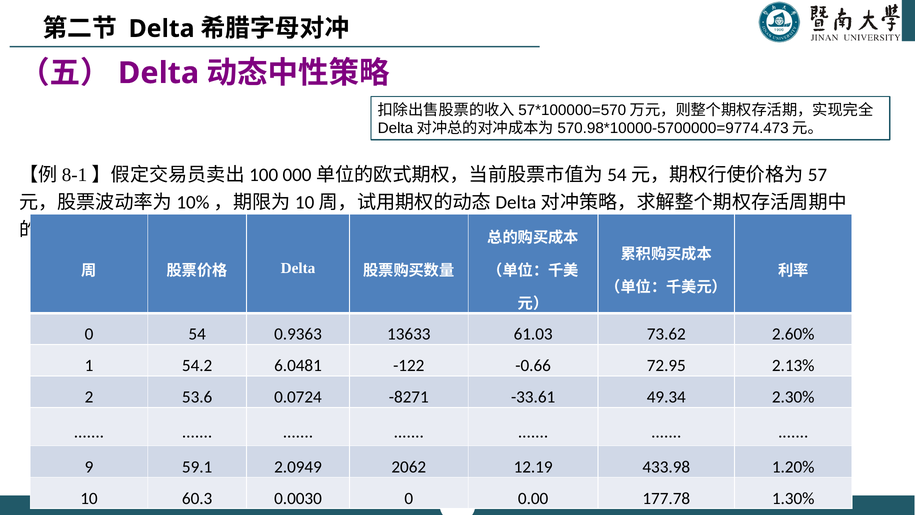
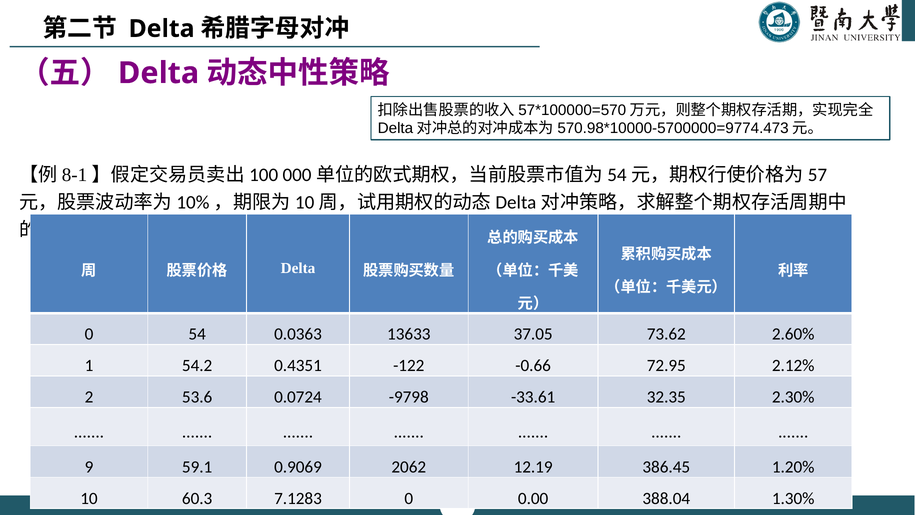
0.9363: 0.9363 -> 0.0363
61.03: 61.03 -> 37.05
6.0481: 6.0481 -> 0.4351
2.13%: 2.13% -> 2.12%
-8271: -8271 -> -9798
49.34: 49.34 -> 32.35
2.0949: 2.0949 -> 0.9069
433.98: 433.98 -> 386.45
0.0030: 0.0030 -> 7.1283
177.78: 177.78 -> 388.04
